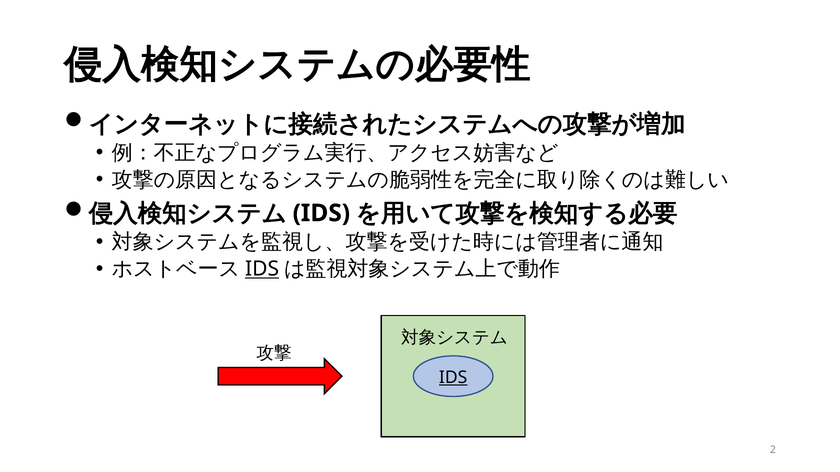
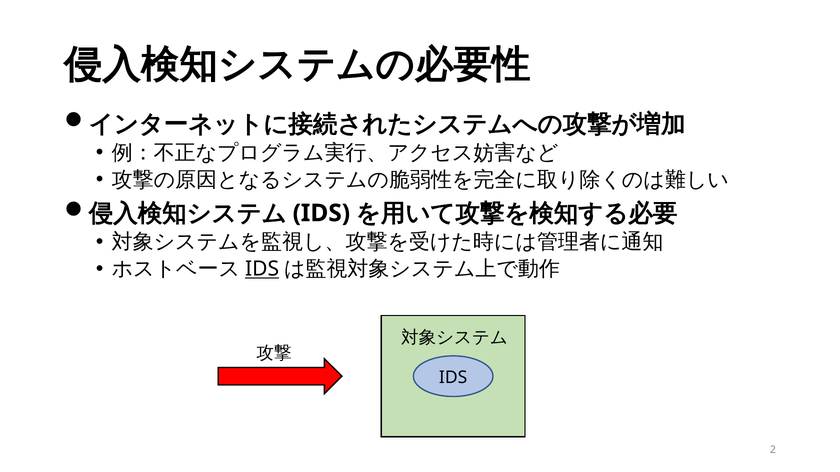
IDS at (453, 378) underline: present -> none
